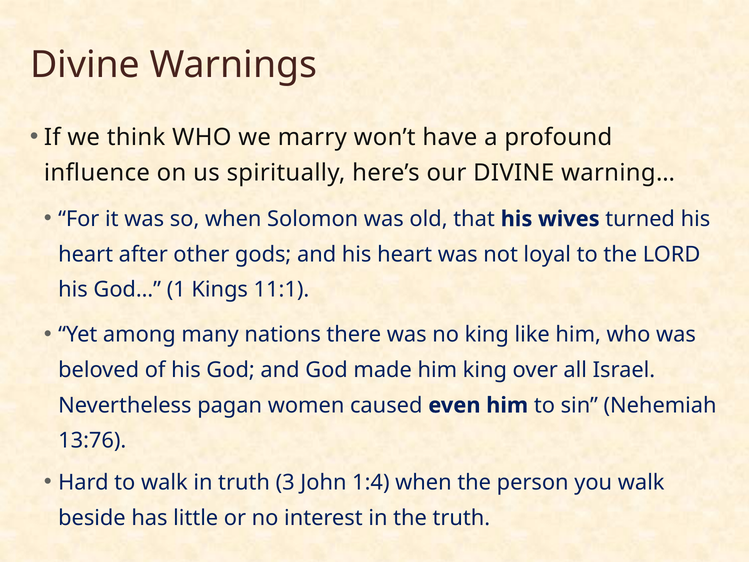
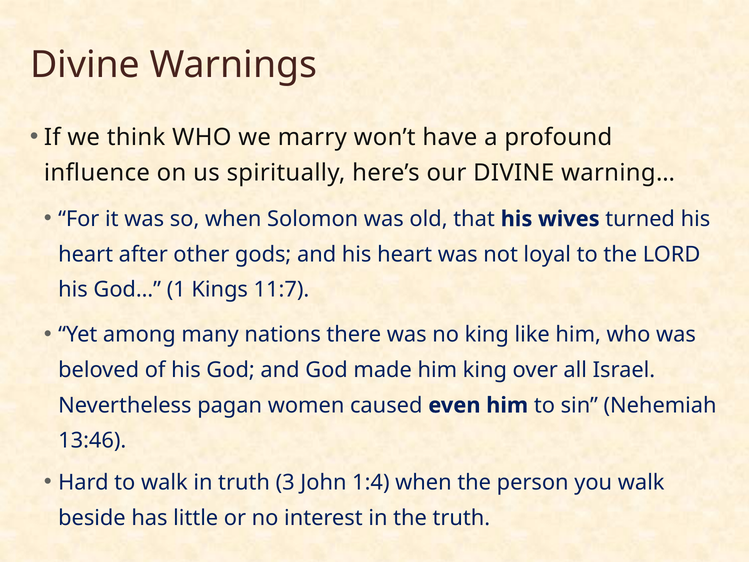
11:1: 11:1 -> 11:7
13:76: 13:76 -> 13:46
